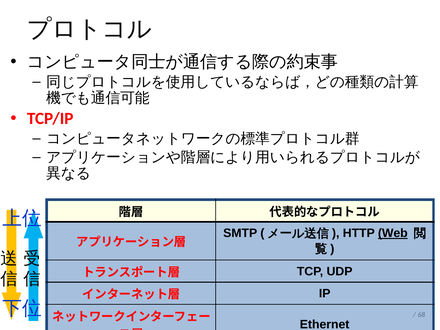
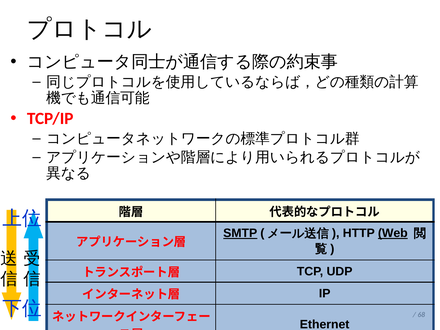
SMTP underline: none -> present
